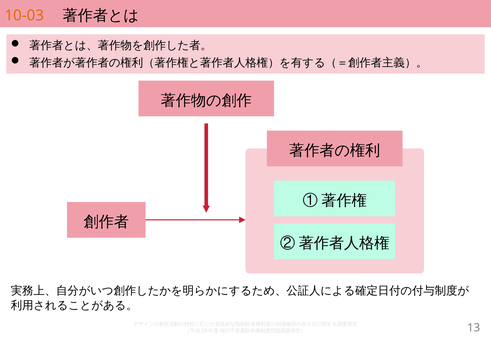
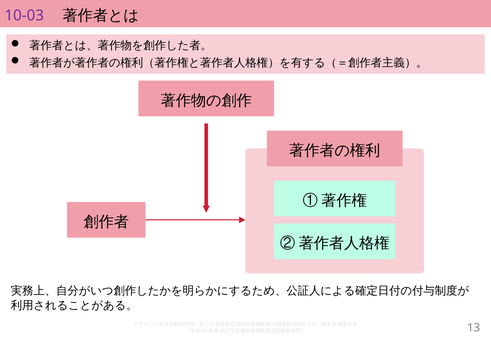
10-03 colour: orange -> purple
